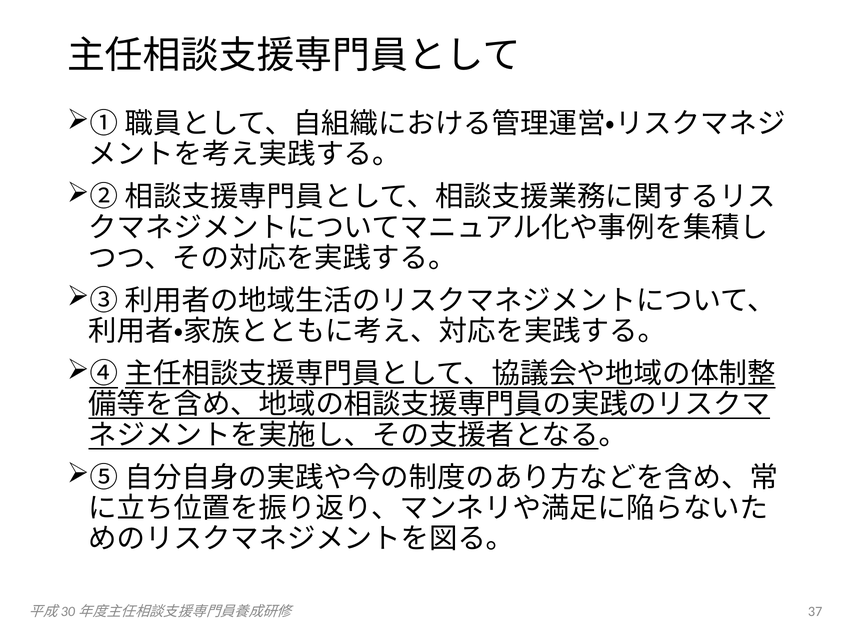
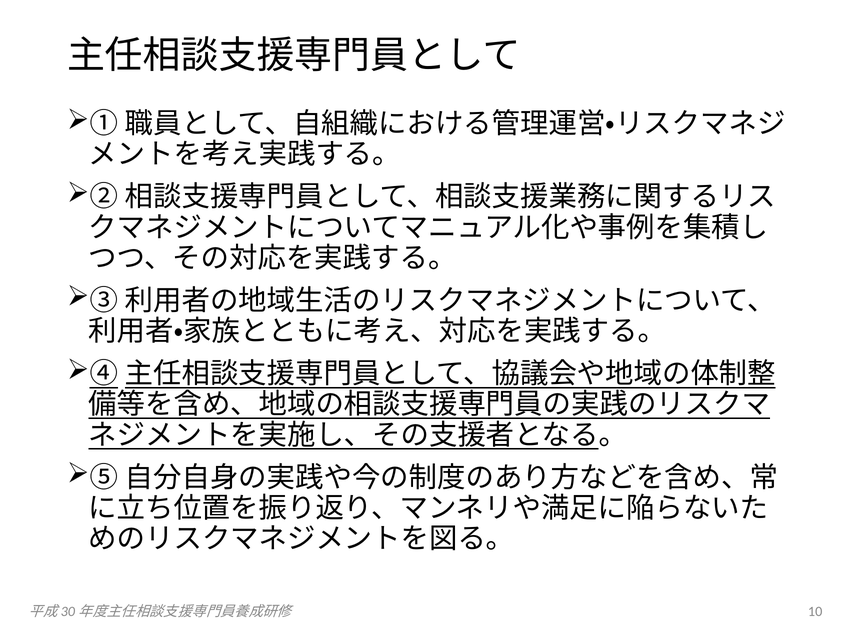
37: 37 -> 10
